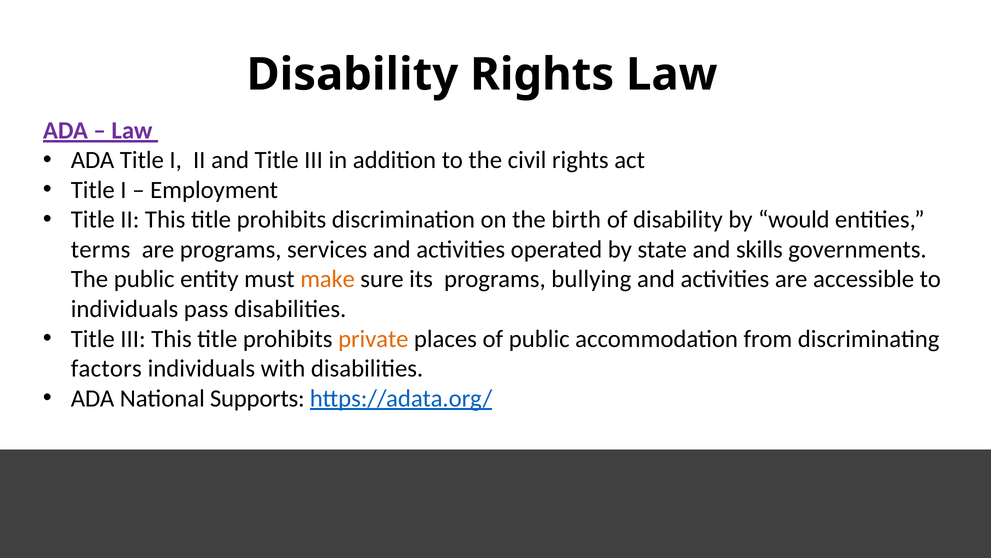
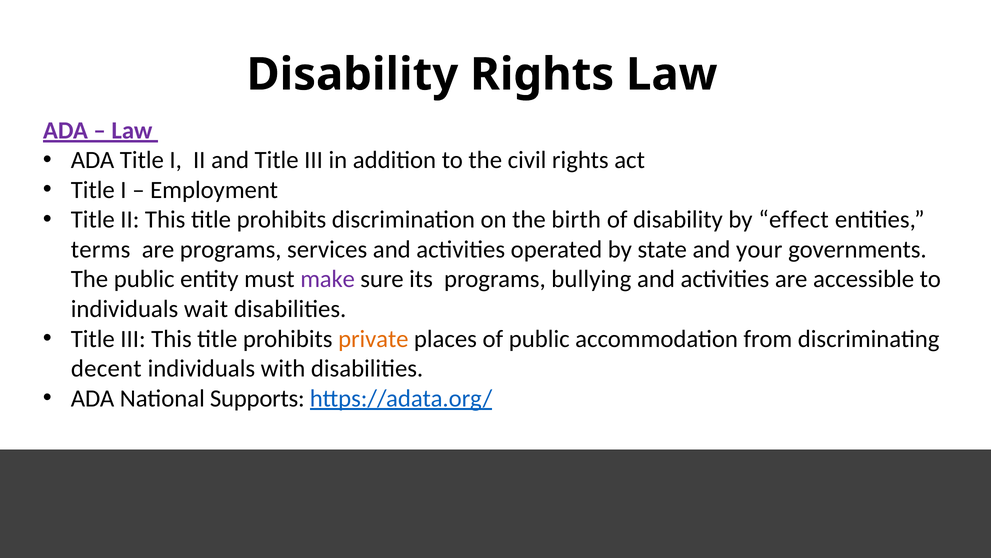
would: would -> effect
skills: skills -> your
make colour: orange -> purple
pass: pass -> wait
factors: factors -> decent
